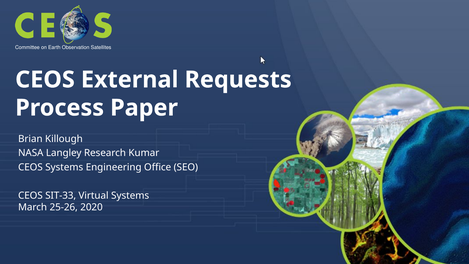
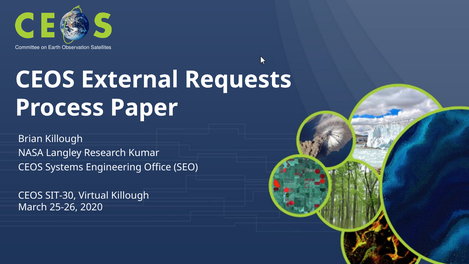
SIT-33: SIT-33 -> SIT-30
Virtual Systems: Systems -> Killough
